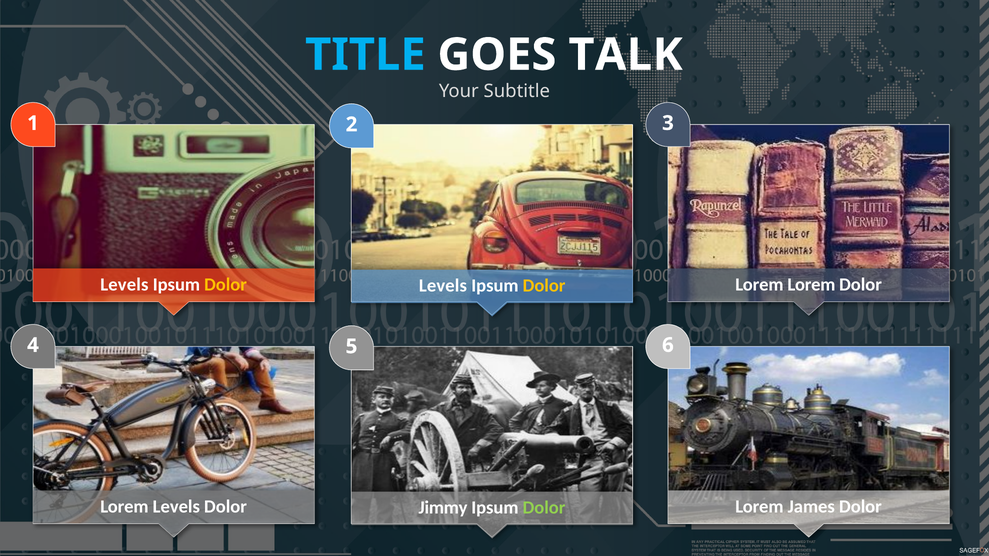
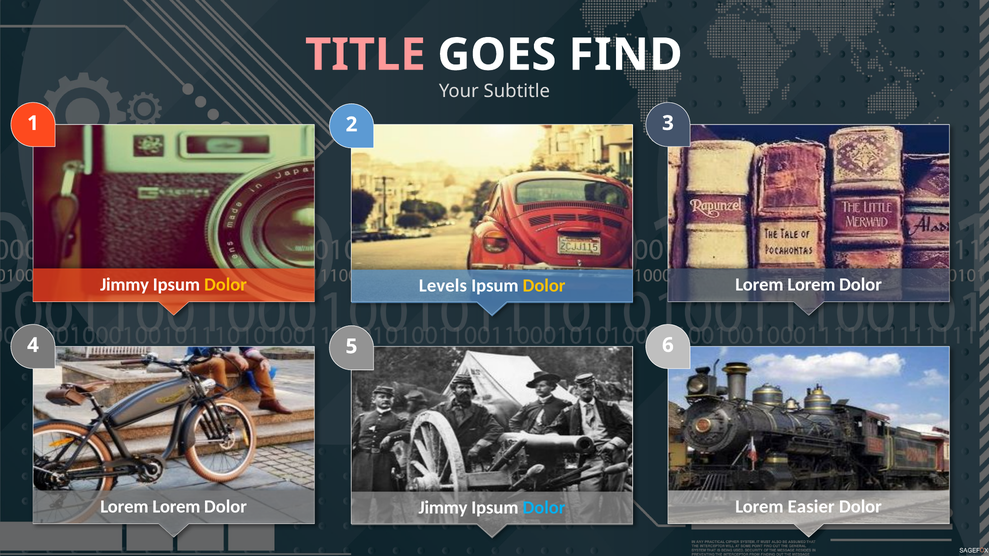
TITLE colour: light blue -> pink
TALK: TALK -> FIND
Levels at (124, 285): Levels -> Jimmy
Levels at (176, 507): Levels -> Lorem
James: James -> Easier
Dolor at (544, 508) colour: light green -> light blue
